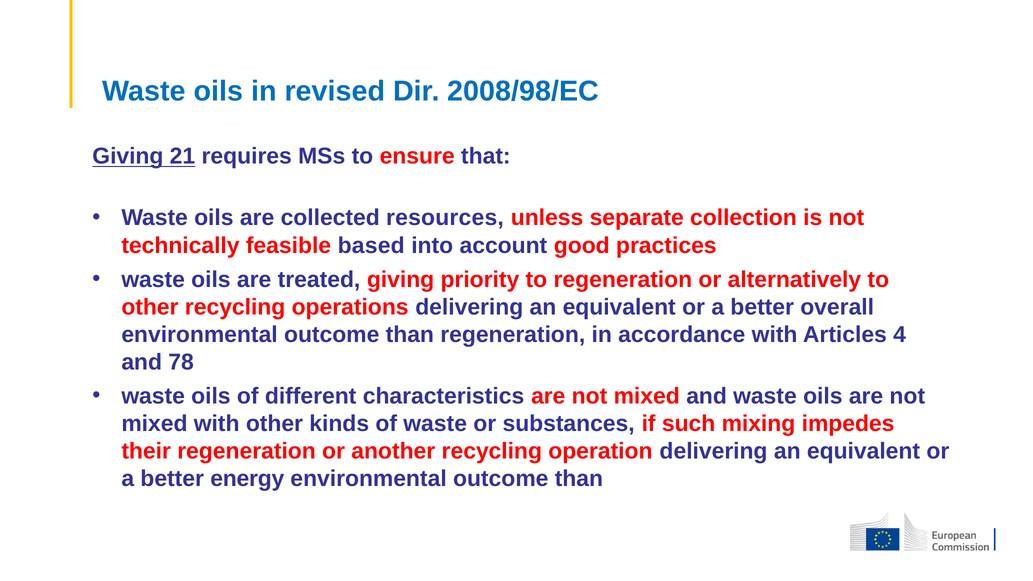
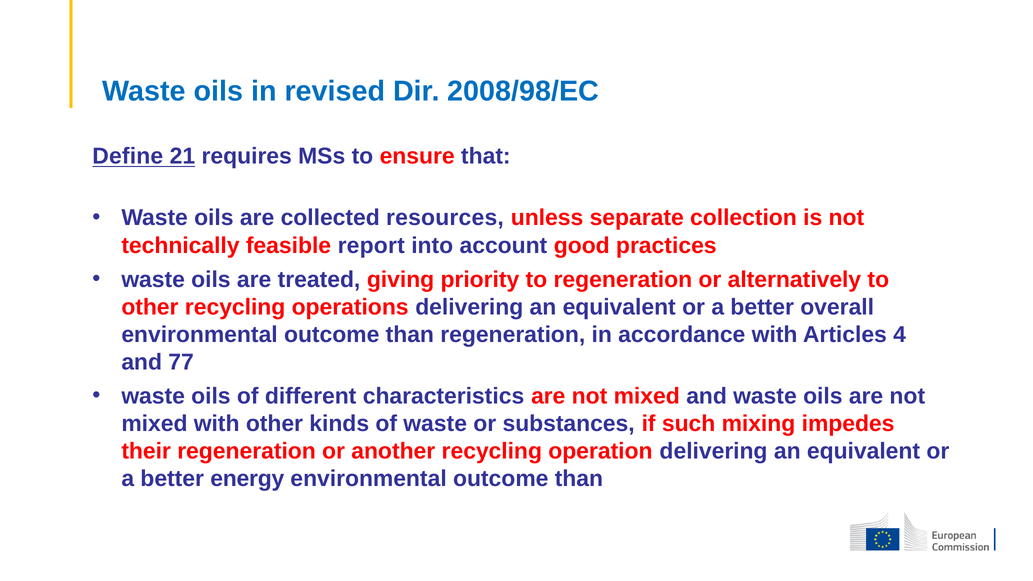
Giving at (128, 156): Giving -> Define
based: based -> report
78: 78 -> 77
